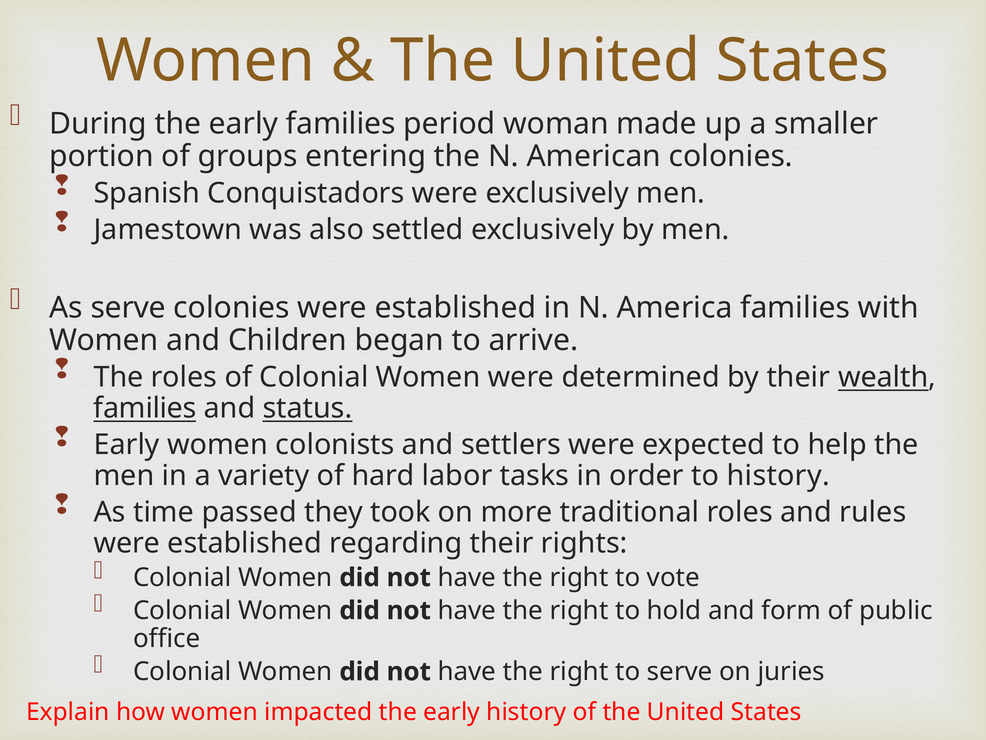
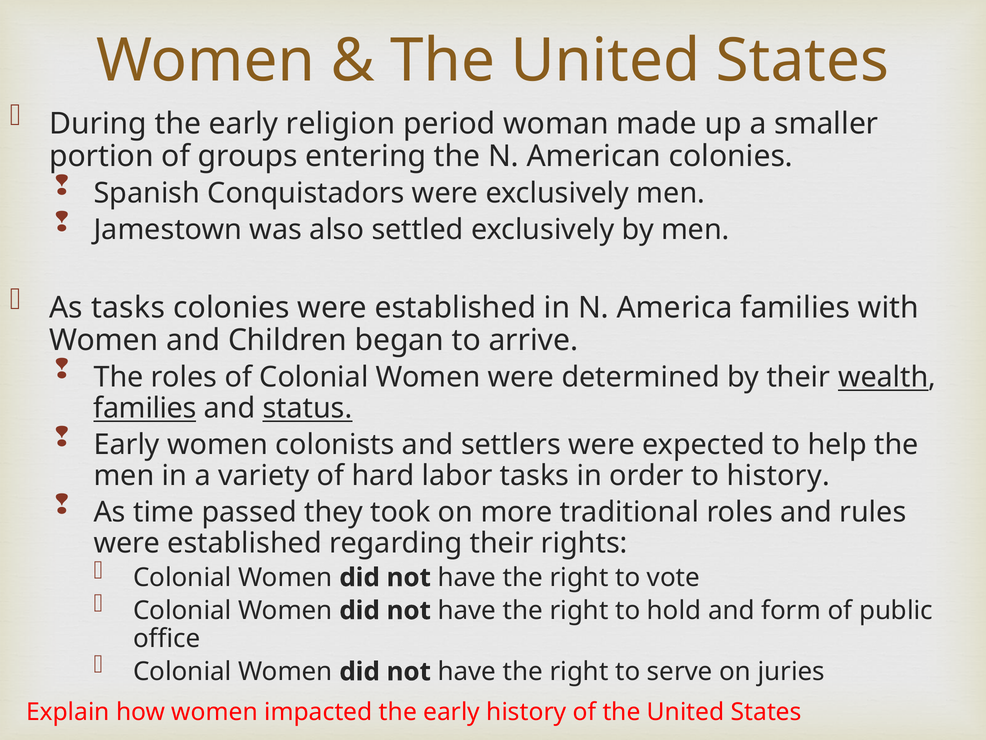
early families: families -> religion
As serve: serve -> tasks
